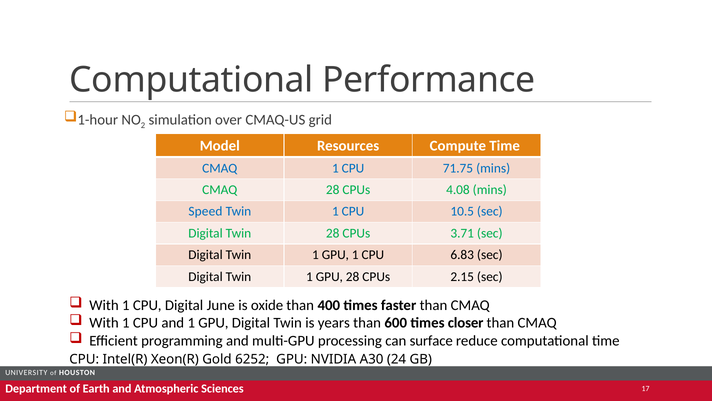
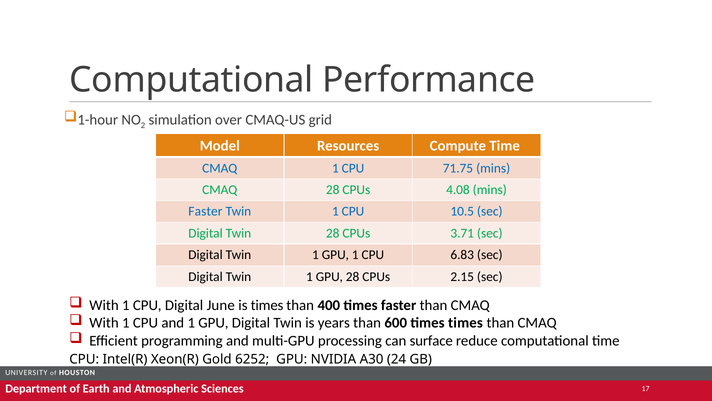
Speed at (205, 211): Speed -> Faster
is oxide: oxide -> times
times closer: closer -> times
